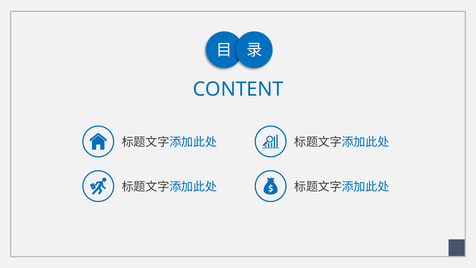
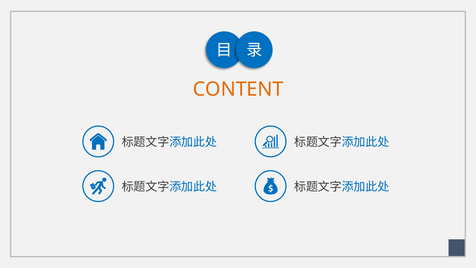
CONTENT colour: blue -> orange
